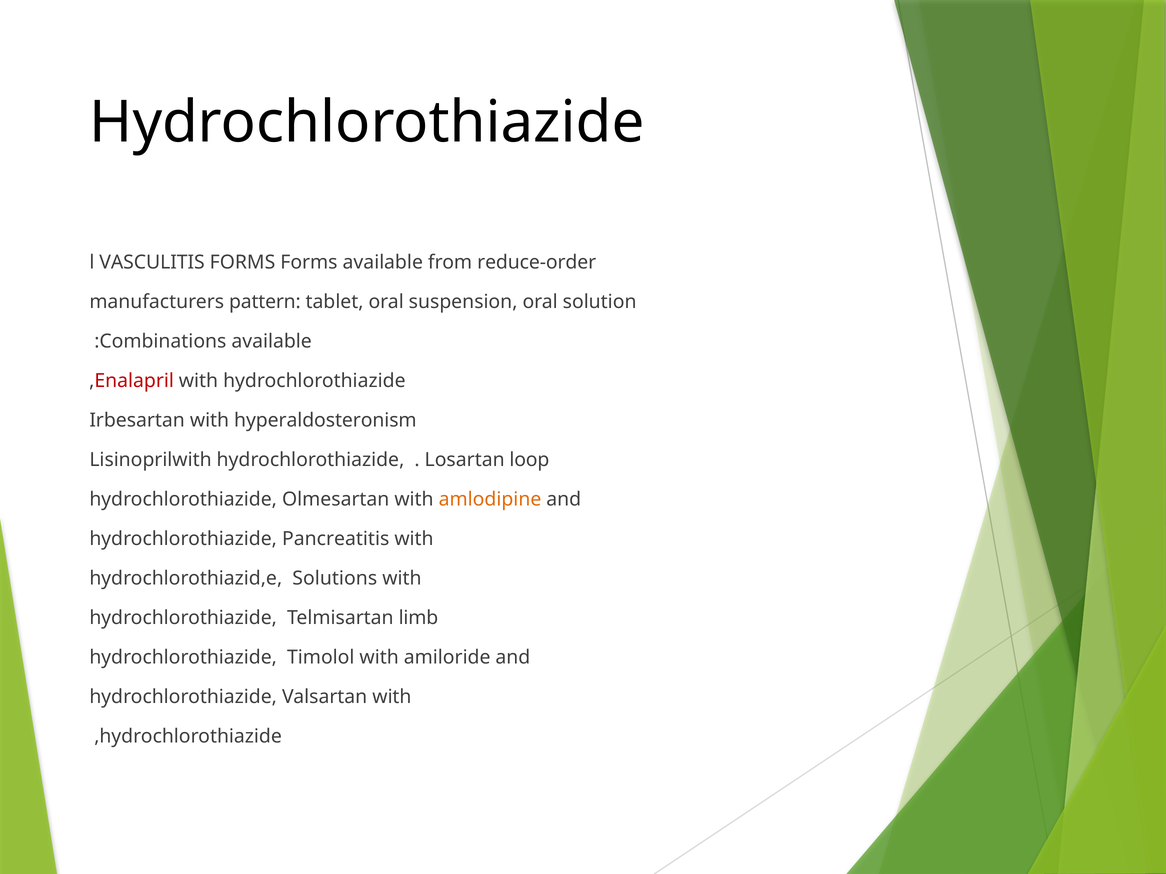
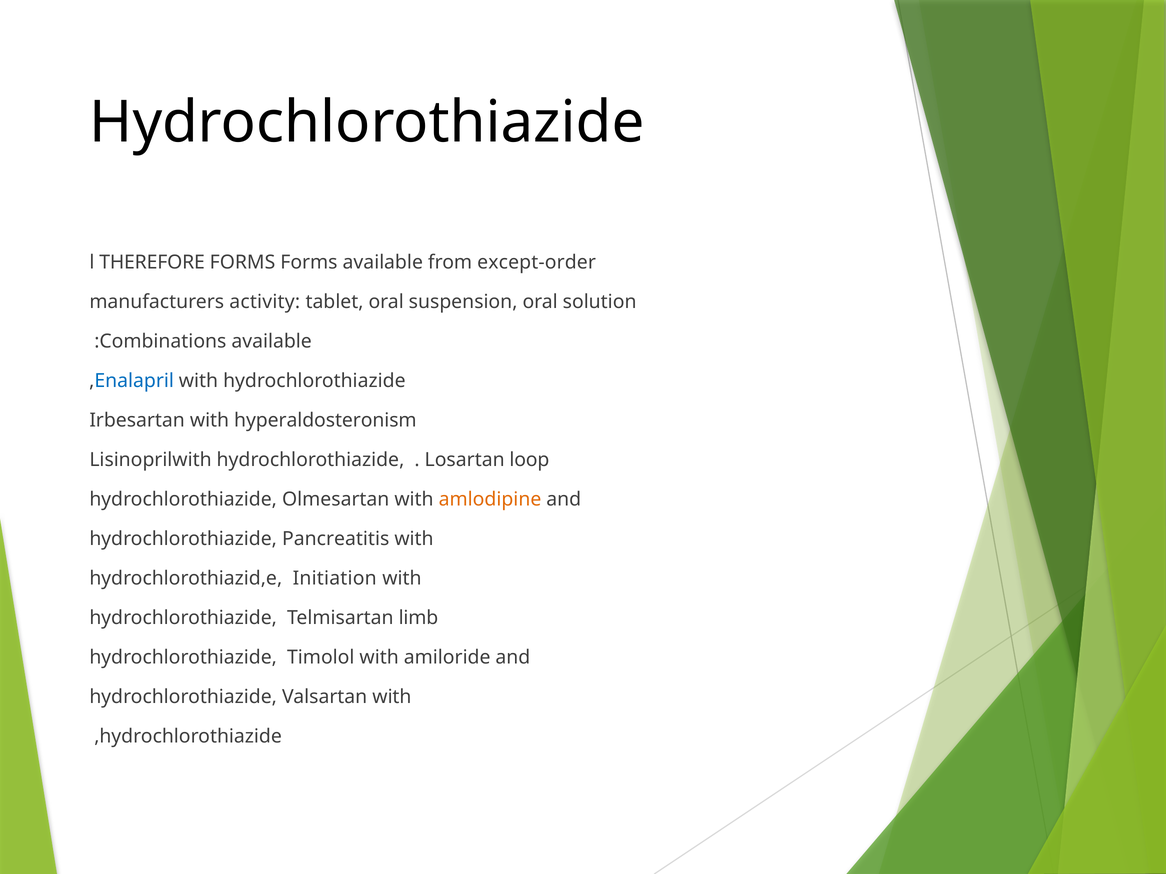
VASCULITIS: VASCULITIS -> THEREFORE
reduce-order: reduce-order -> except-order
pattern: pattern -> activity
Enalapril colour: red -> blue
Solutions: Solutions -> Initiation
